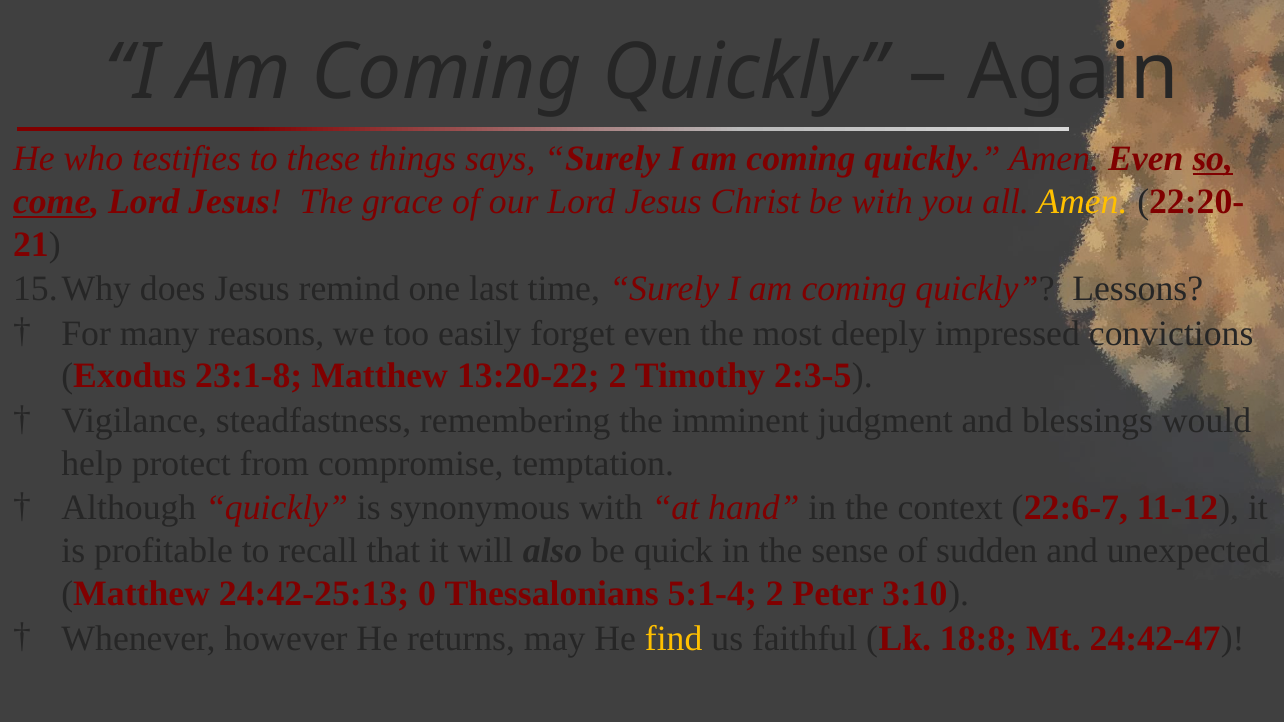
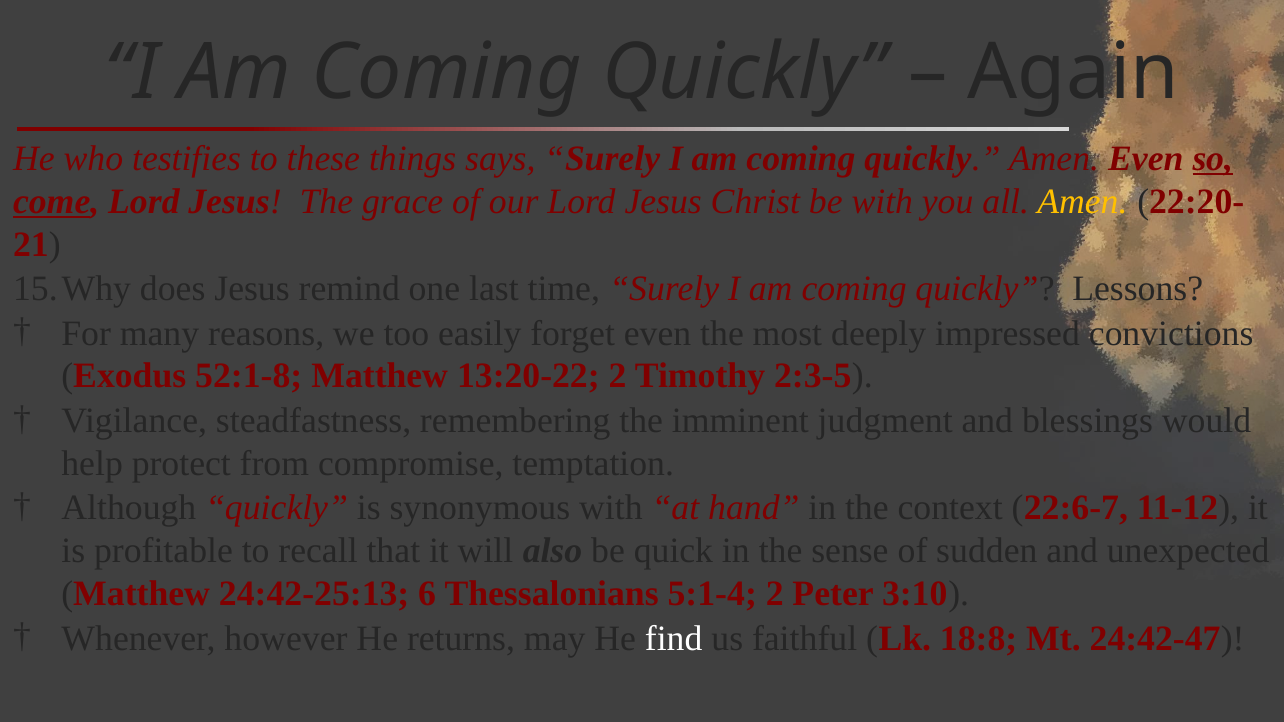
23:1-8: 23:1-8 -> 52:1-8
0: 0 -> 6
find colour: yellow -> white
